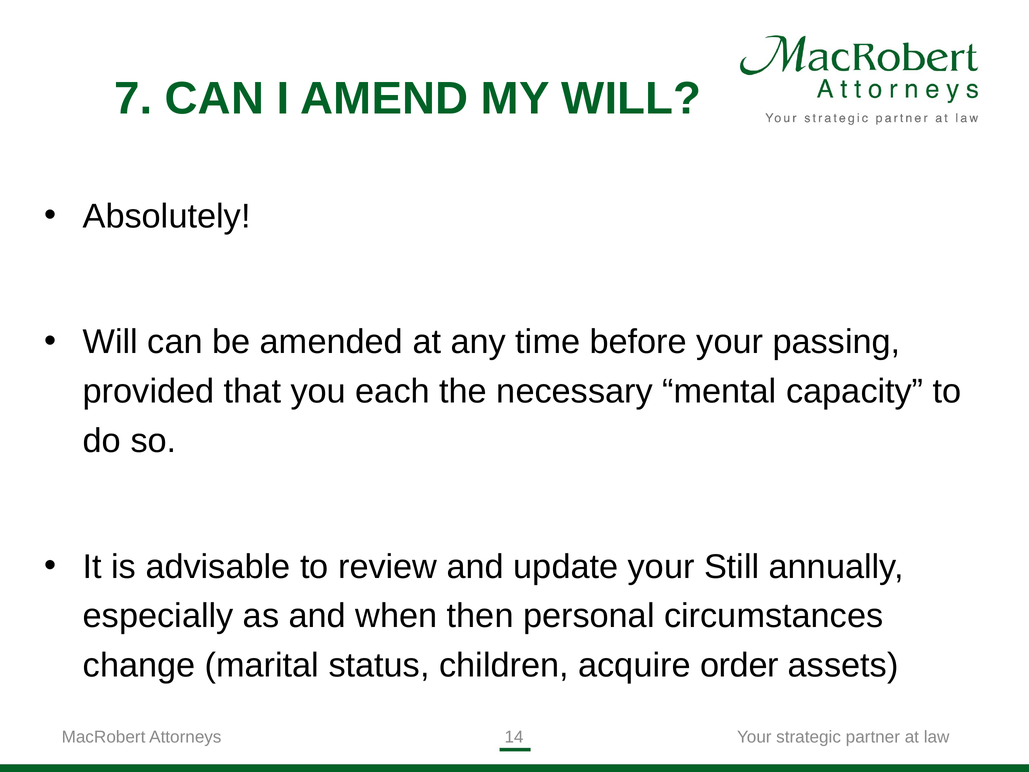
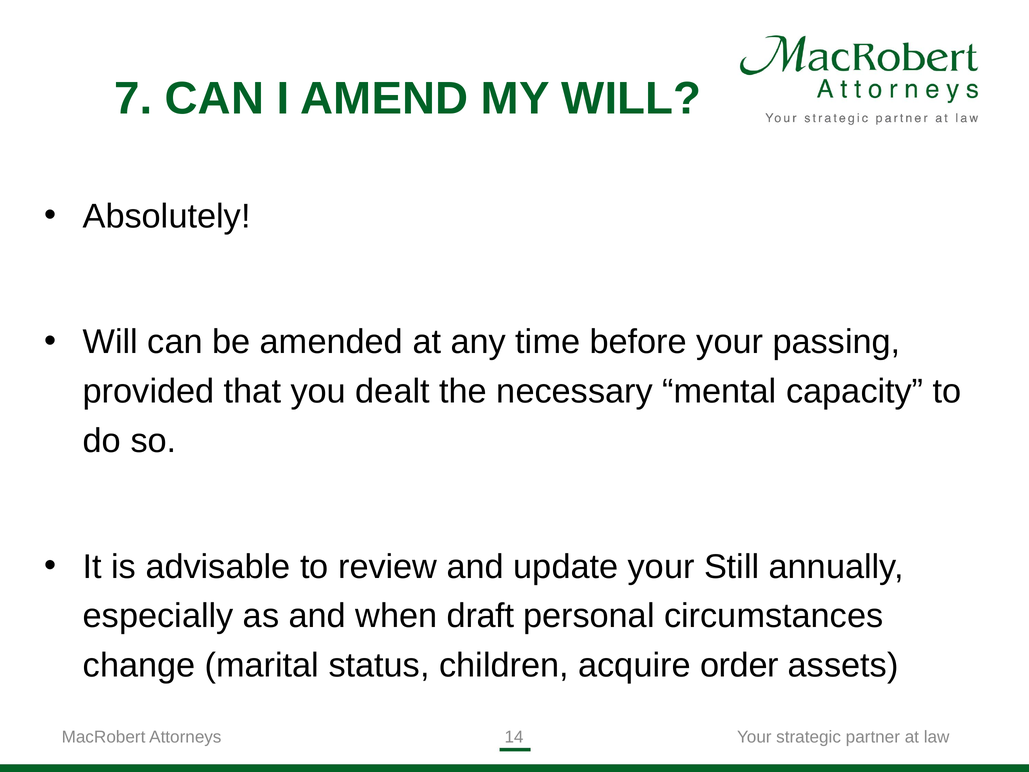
each: each -> dealt
then: then -> draft
